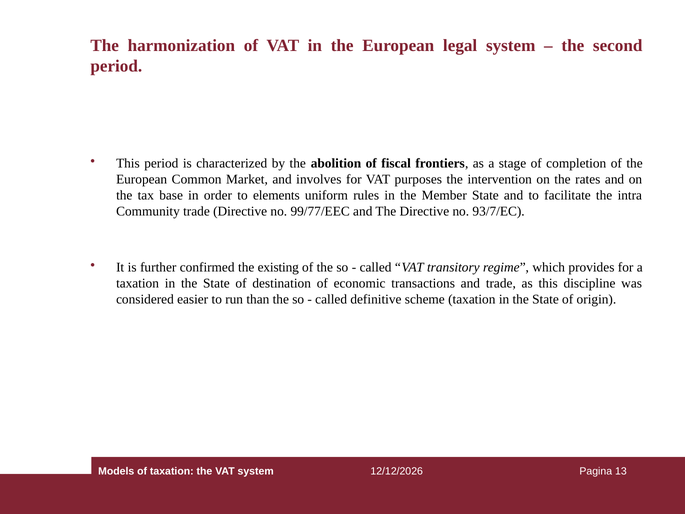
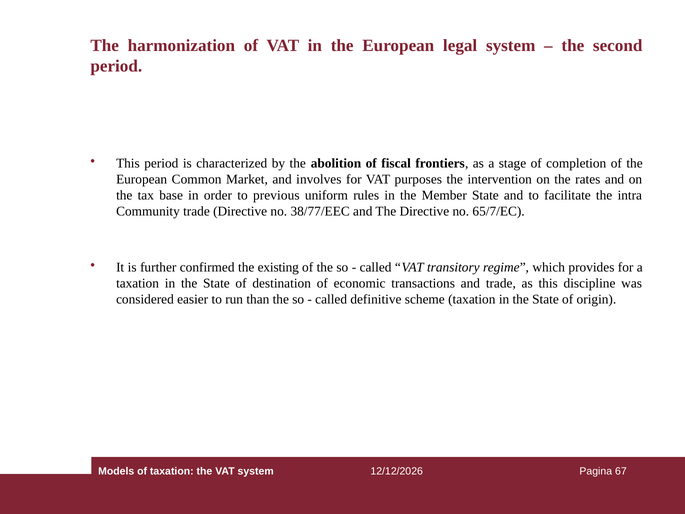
elements: elements -> previous
99/77/EEC: 99/77/EEC -> 38/77/EEC
93/7/EC: 93/7/EC -> 65/7/EC
13: 13 -> 67
